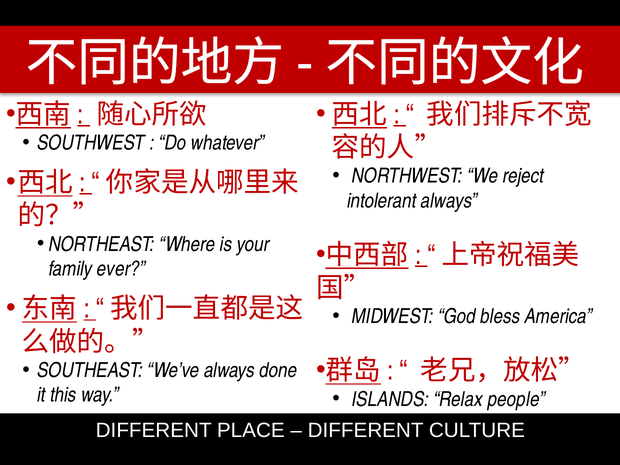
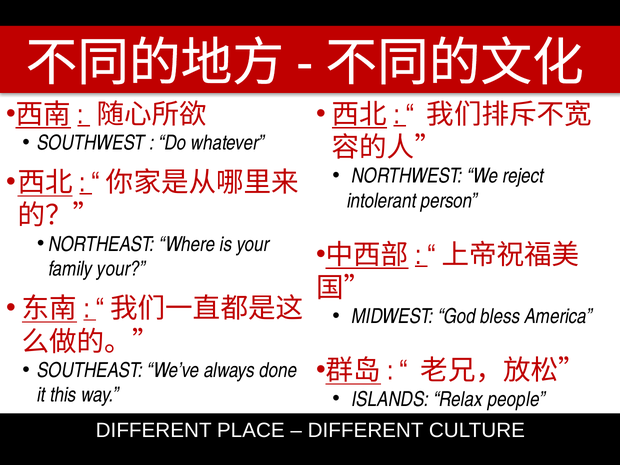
intolerant always: always -> person
family ever: ever -> your
